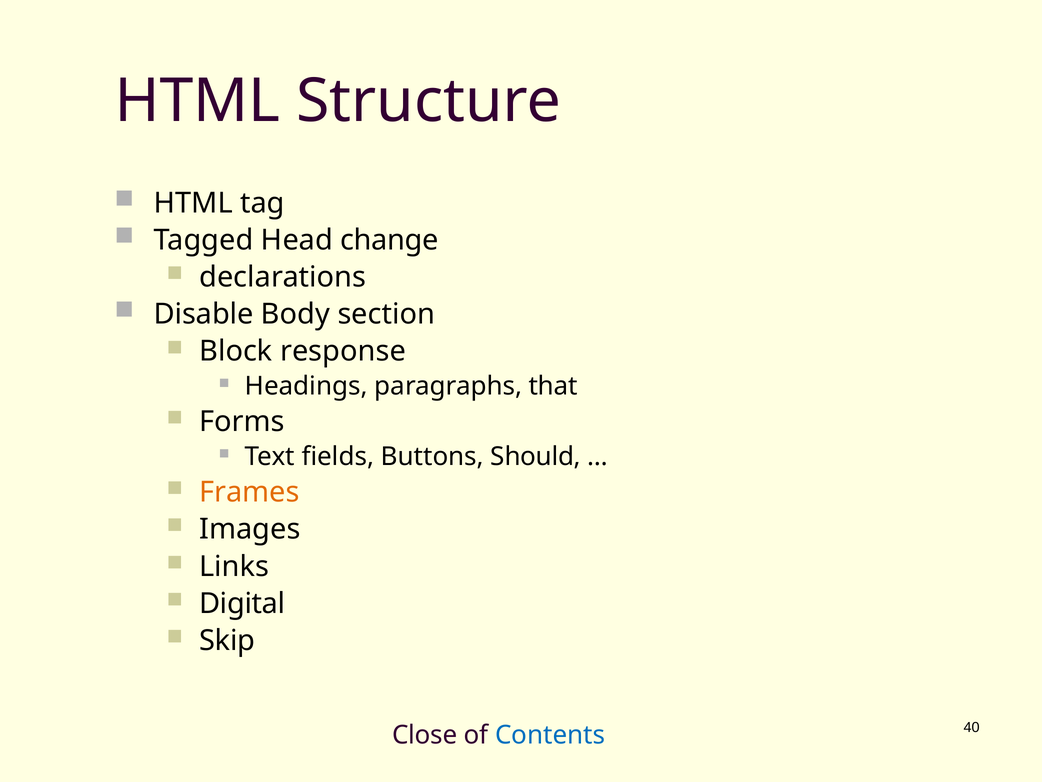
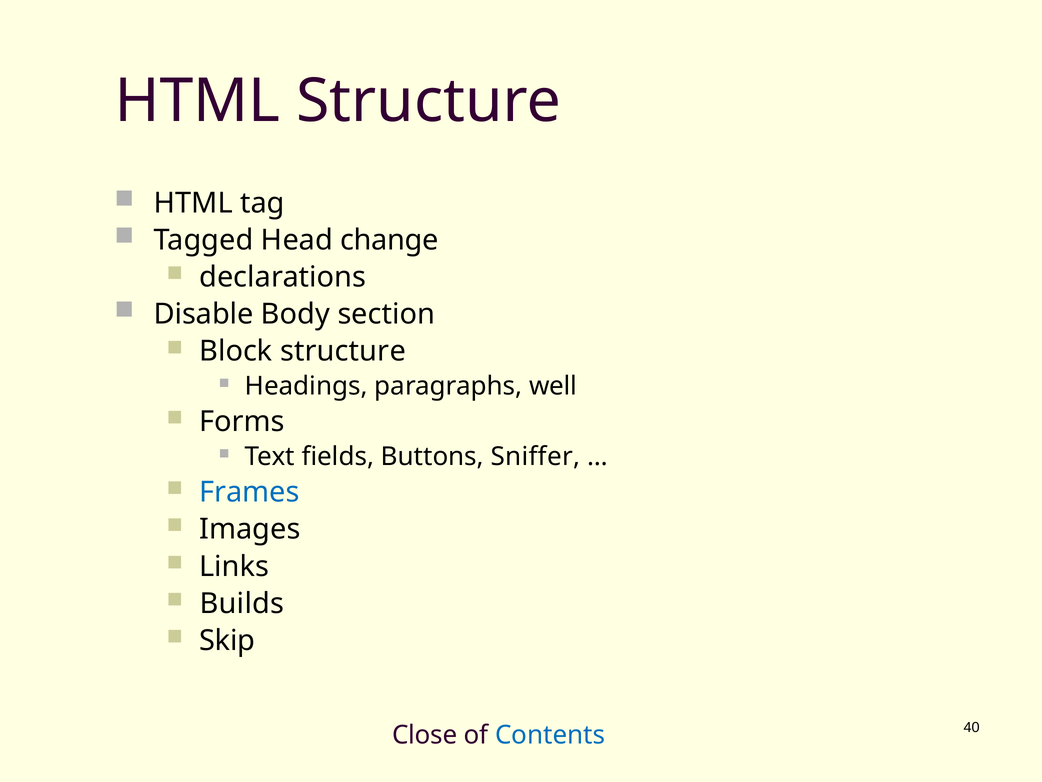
Block response: response -> structure
that: that -> well
Should: Should -> Sniffer
Frames colour: orange -> blue
Digital: Digital -> Builds
